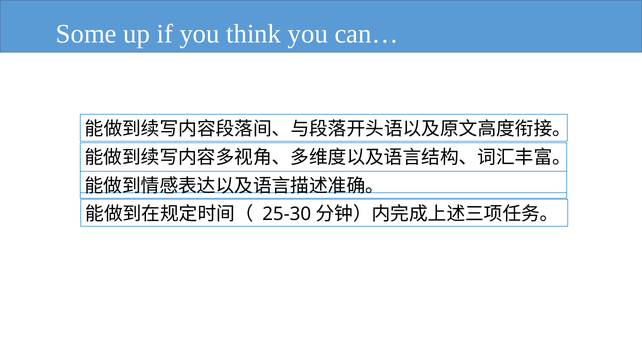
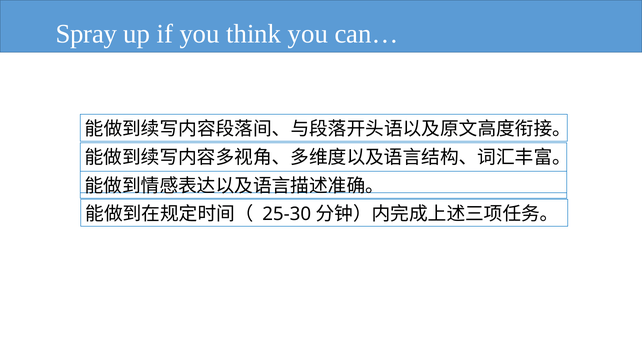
Some: Some -> Spray
